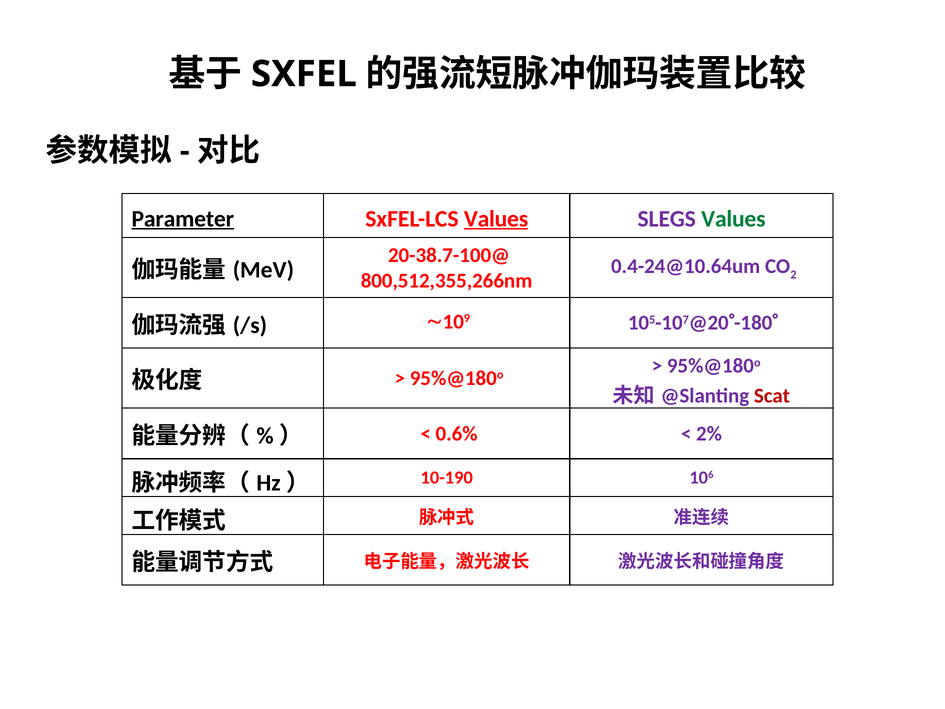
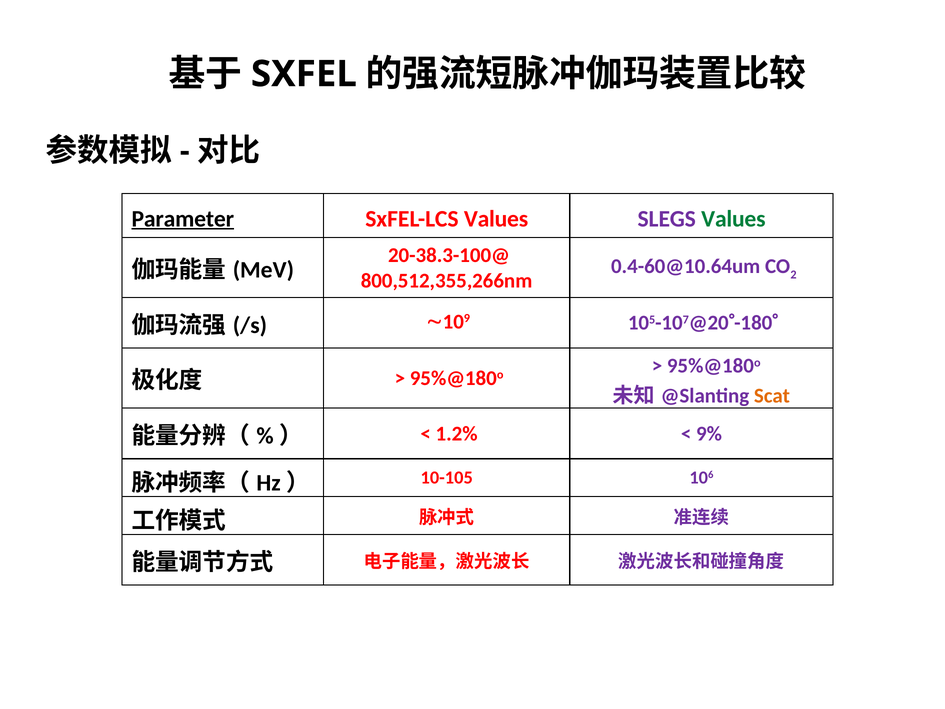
Values at (496, 219) underline: present -> none
20-38.7-100@: 20-38.7-100@ -> 20-38.3-100@
0.4-24@10.64um: 0.4-24@10.64um -> 0.4-60@10.64um
Scat colour: red -> orange
0.6%: 0.6% -> 1.2%
2%: 2% -> 9%
10-190: 10-190 -> 10-105
